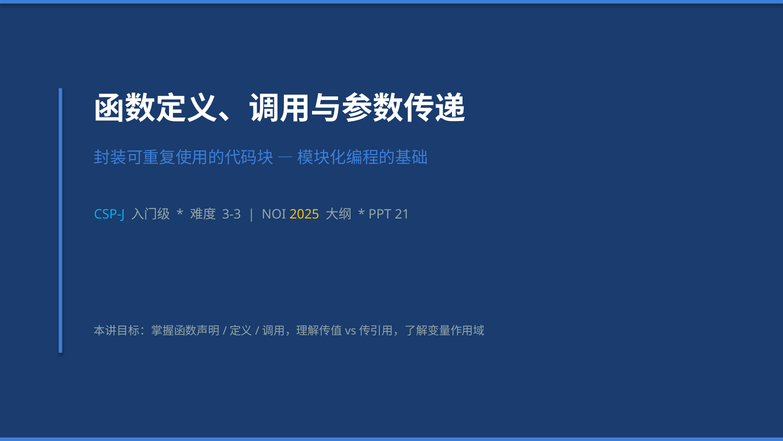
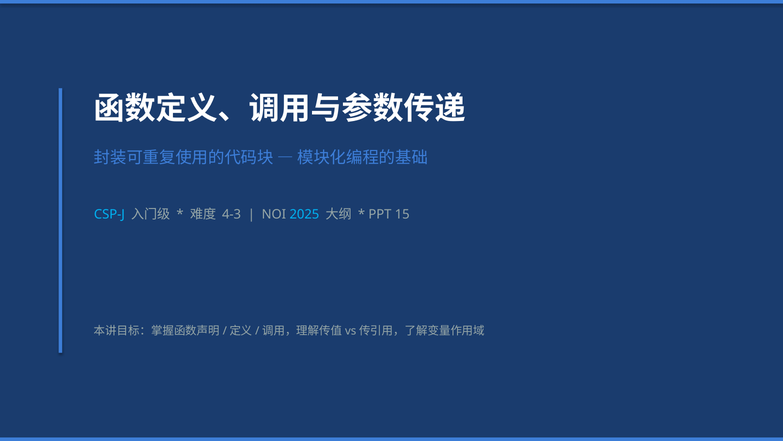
3-3: 3-3 -> 4-3
2025 colour: yellow -> light blue
21: 21 -> 15
